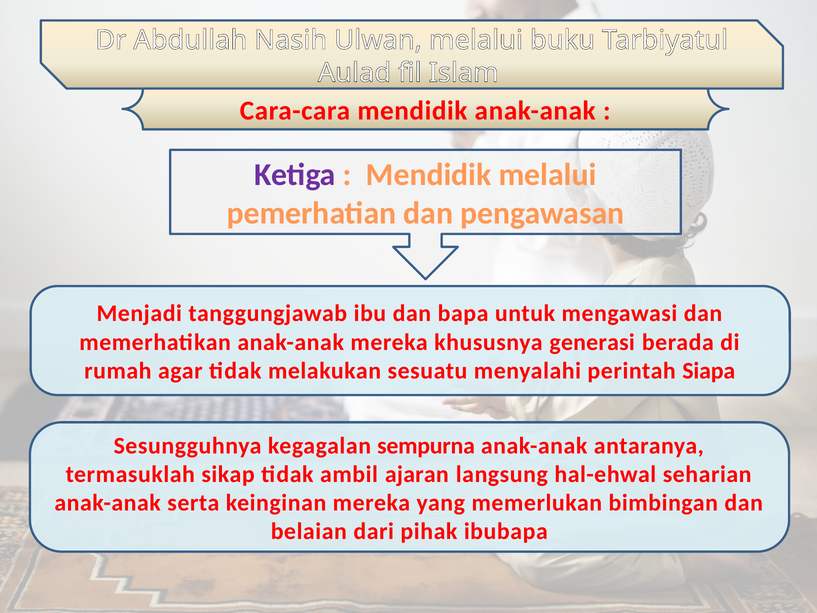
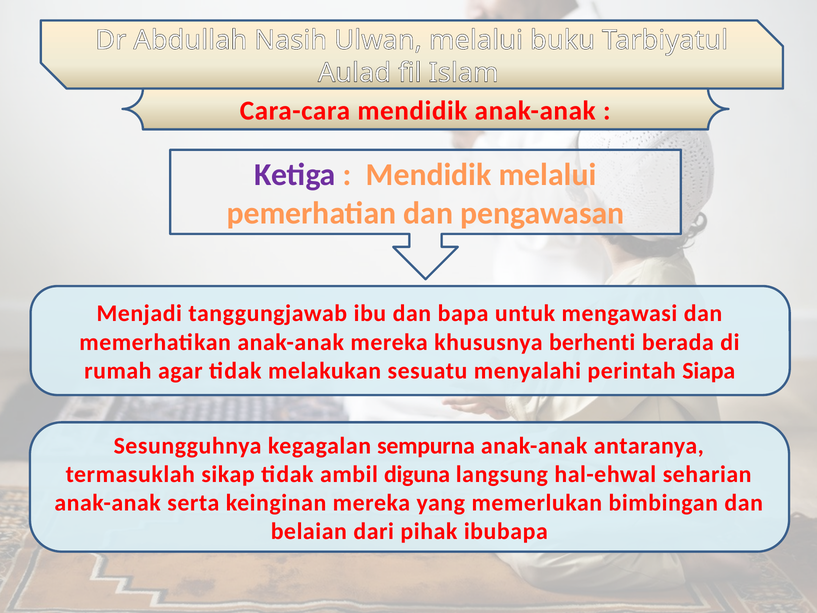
generasi: generasi -> berhenti
ajaran: ajaran -> diguna
